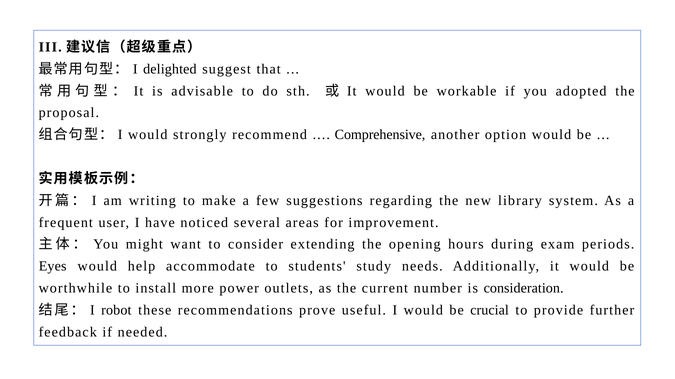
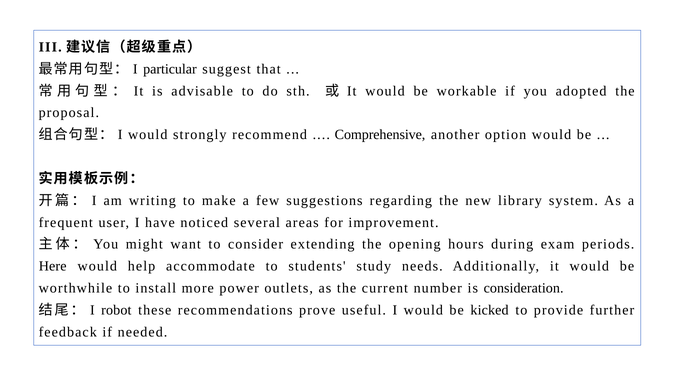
delighted: delighted -> particular
Eyes: Eyes -> Here
crucial: crucial -> kicked
